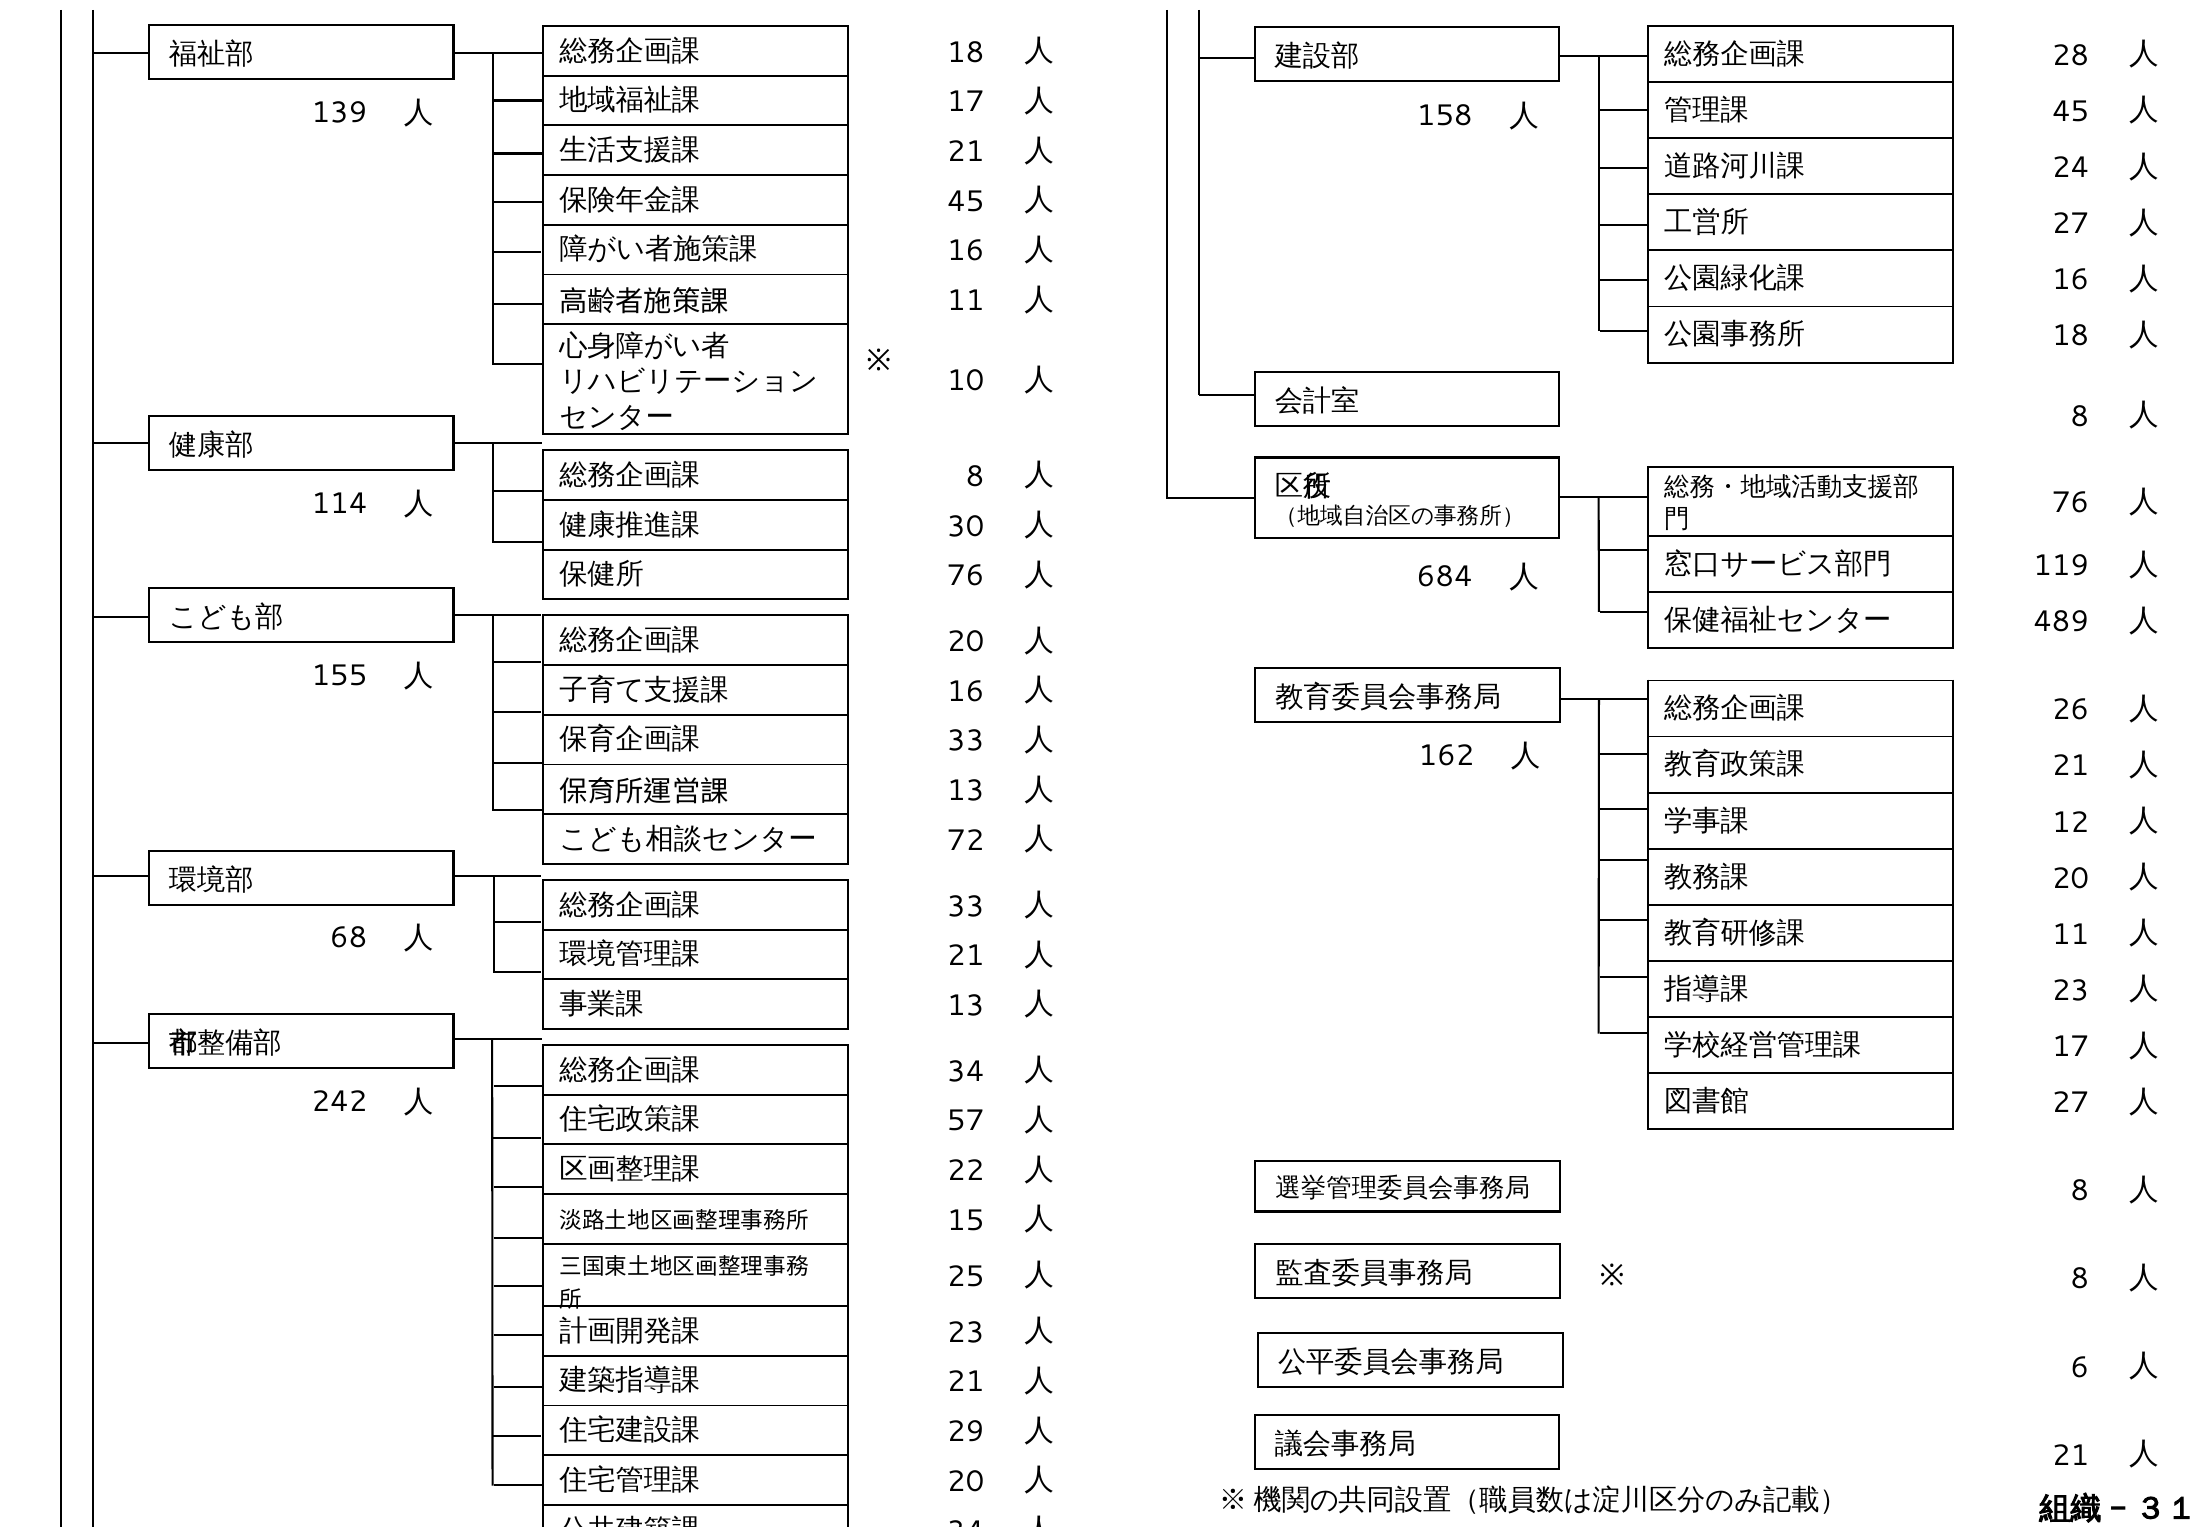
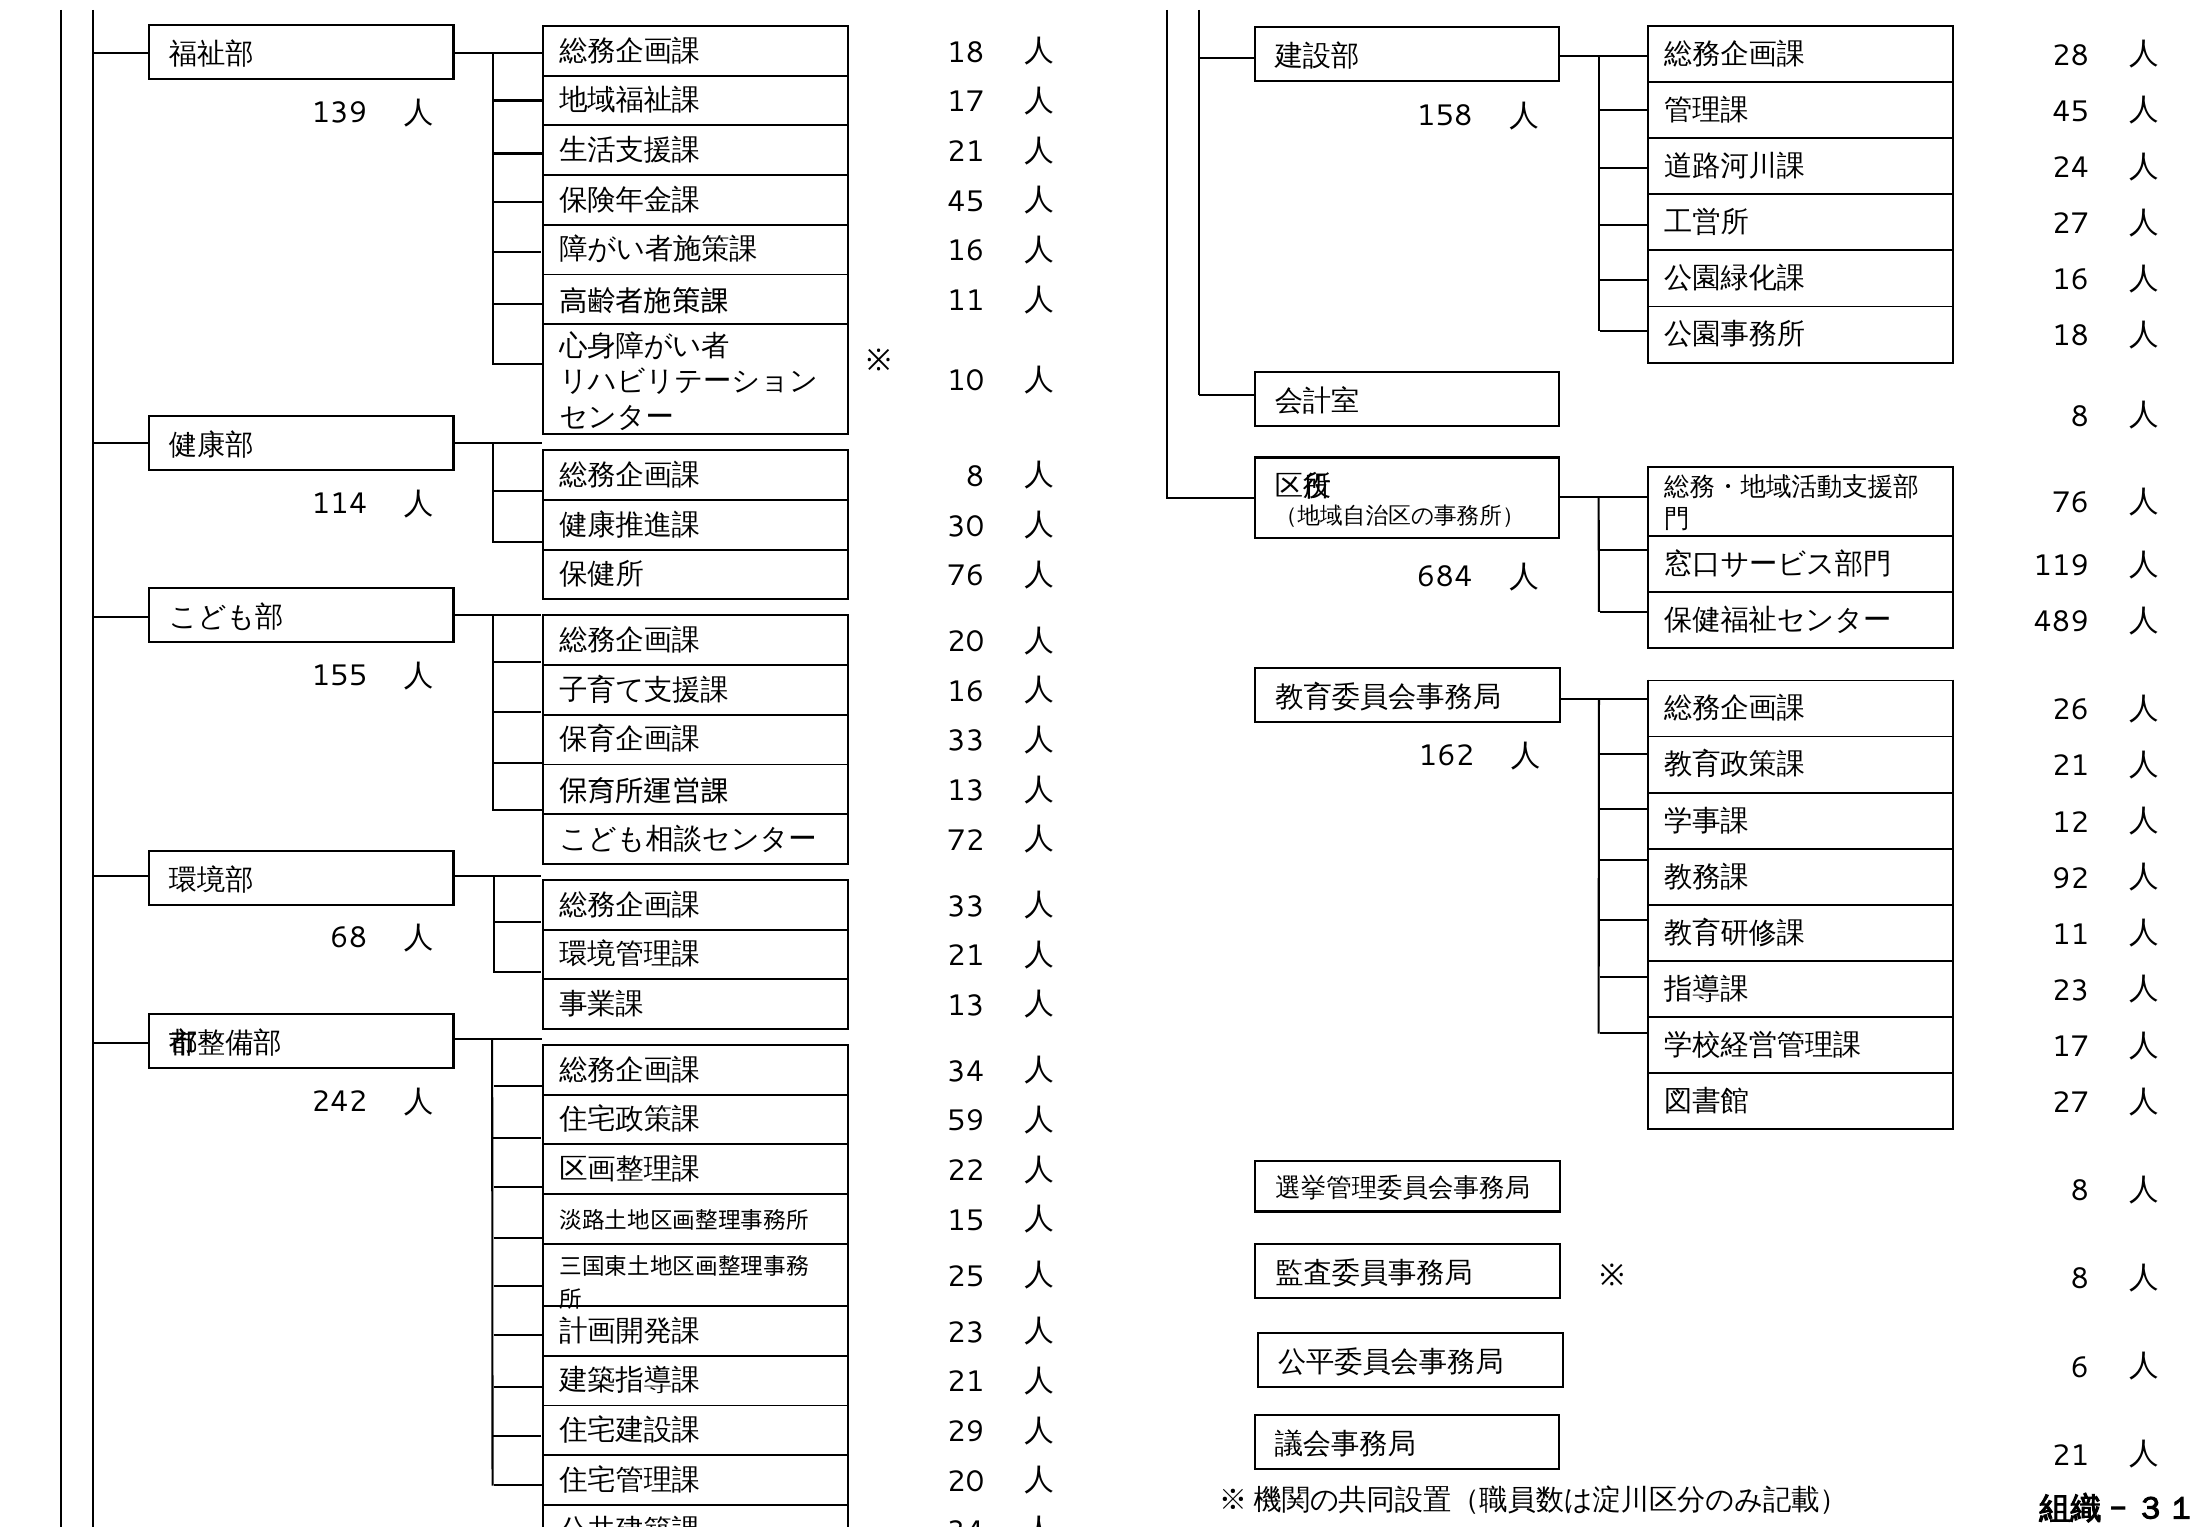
20 at (2071, 878): 20 -> 92
57: 57 -> 59
